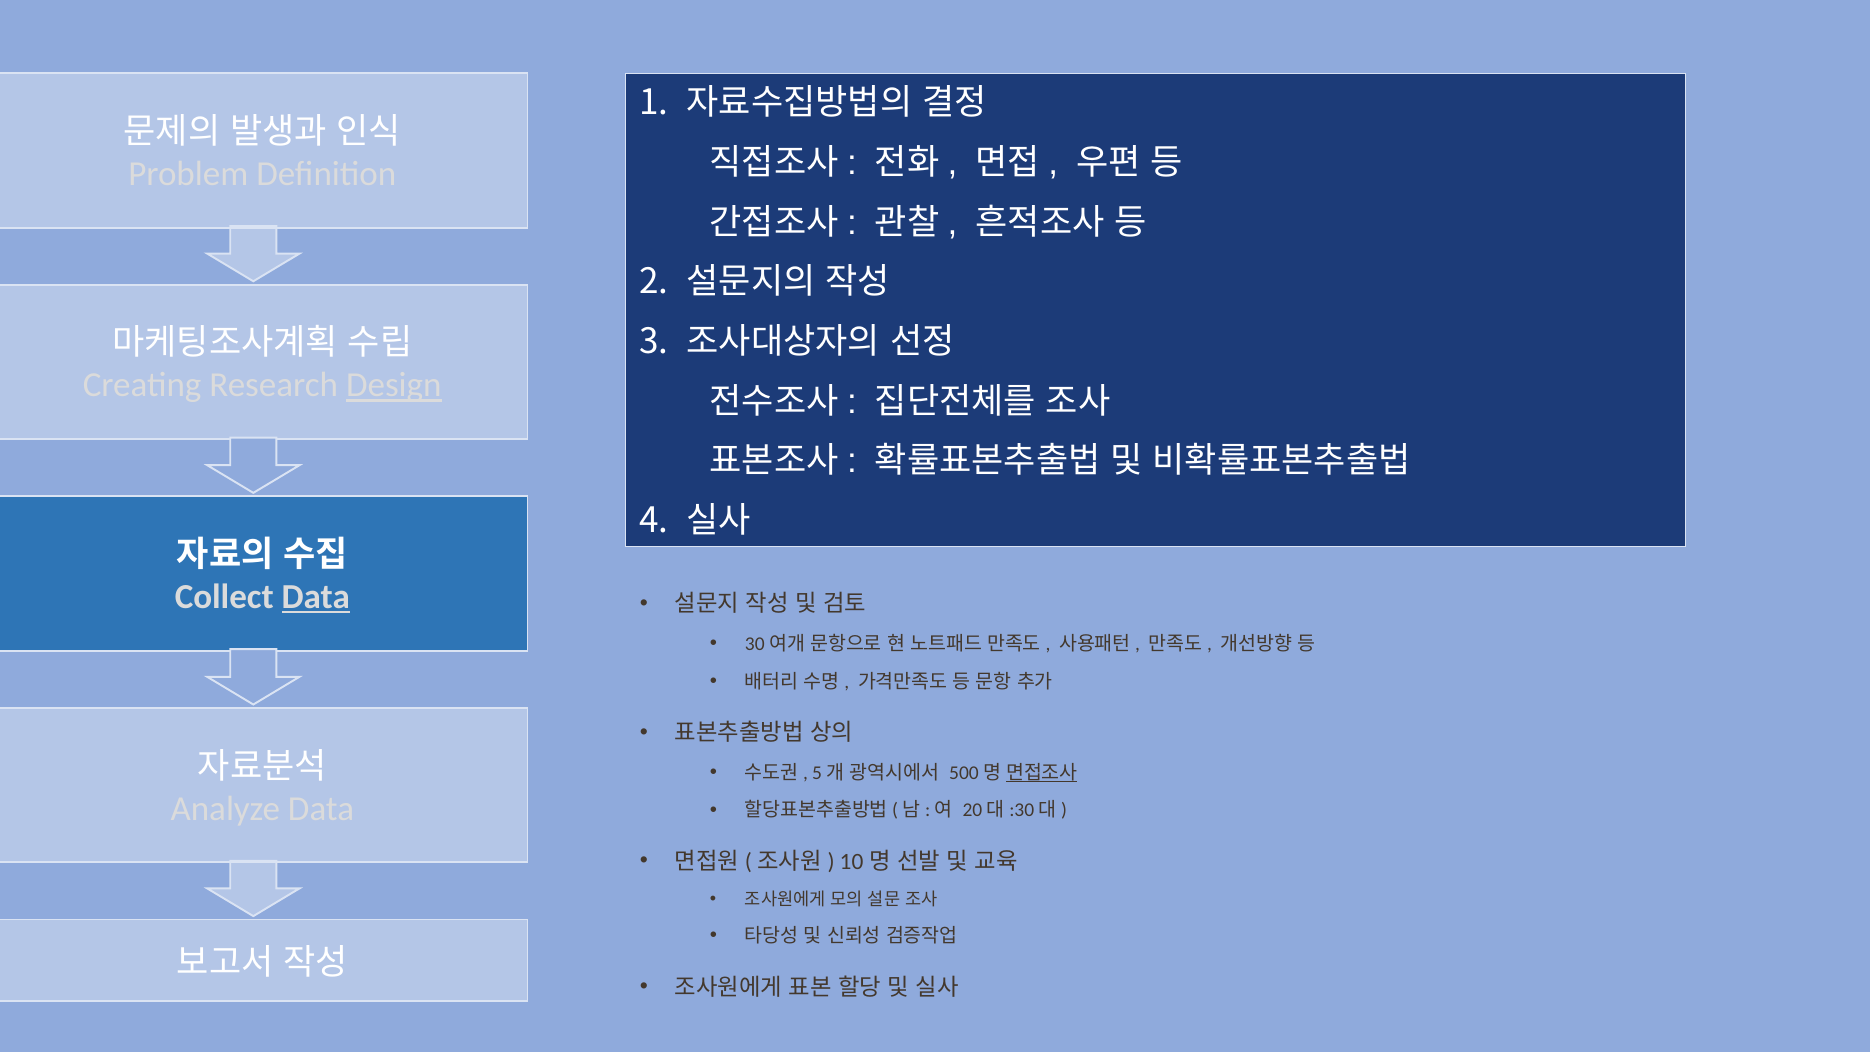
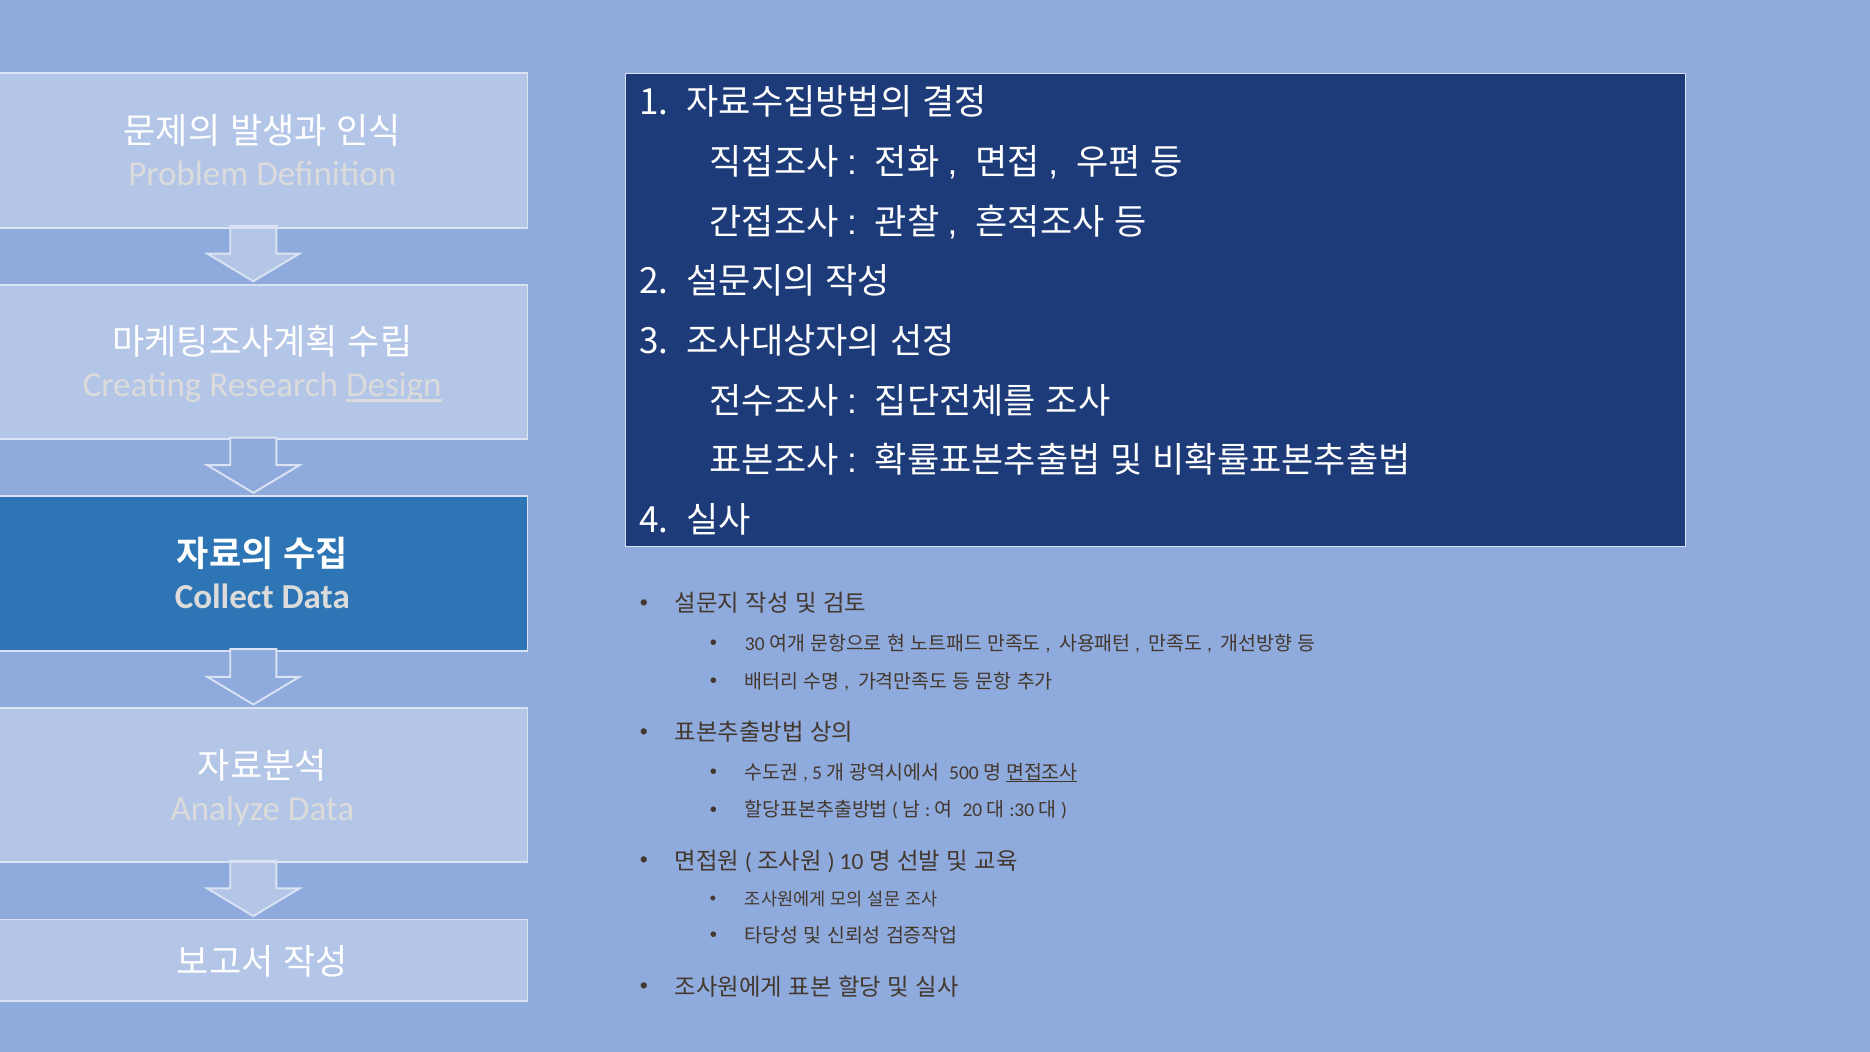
Data at (316, 597) underline: present -> none
